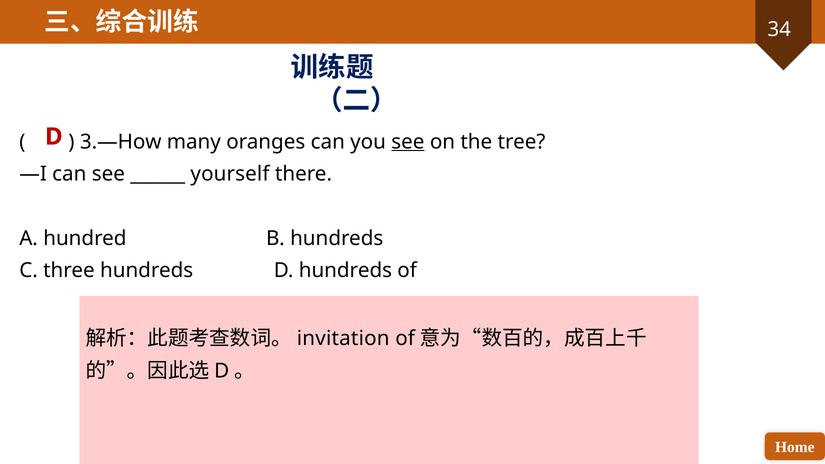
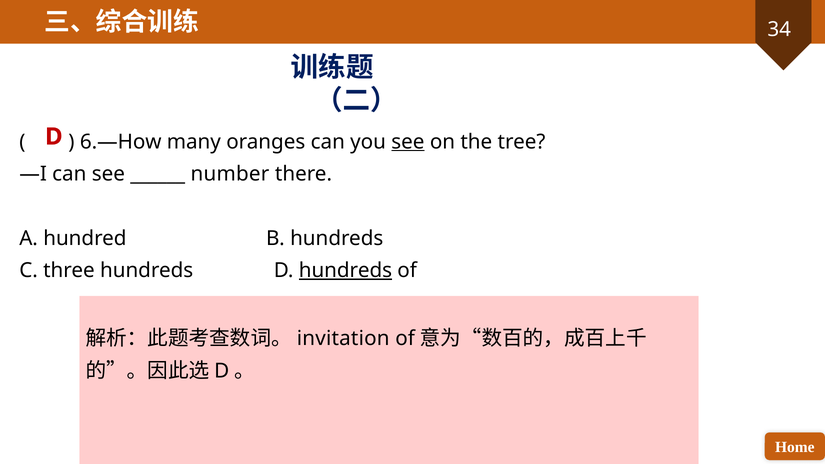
3.—How: 3.—How -> 6.—How
yourself: yourself -> number
hundreds at (345, 270) underline: none -> present
